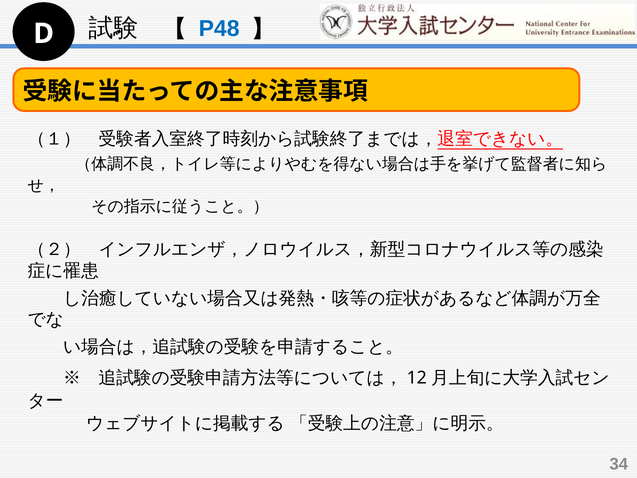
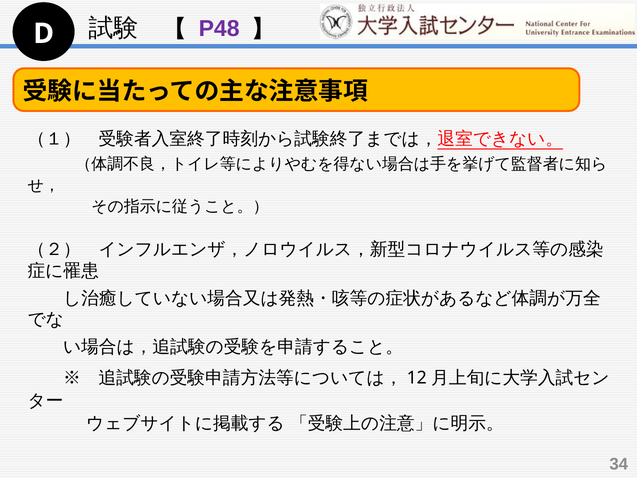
P48 colour: blue -> purple
